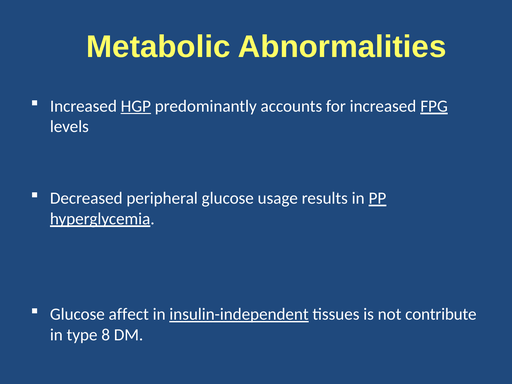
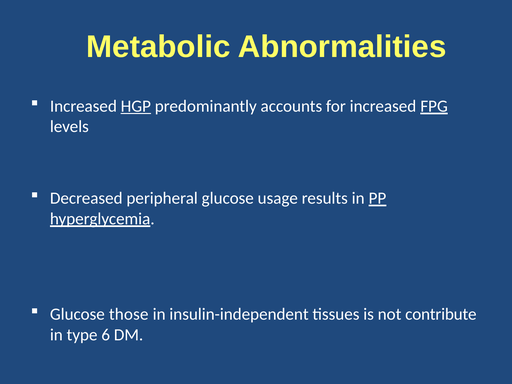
affect: affect -> those
insulin-independent underline: present -> none
8: 8 -> 6
